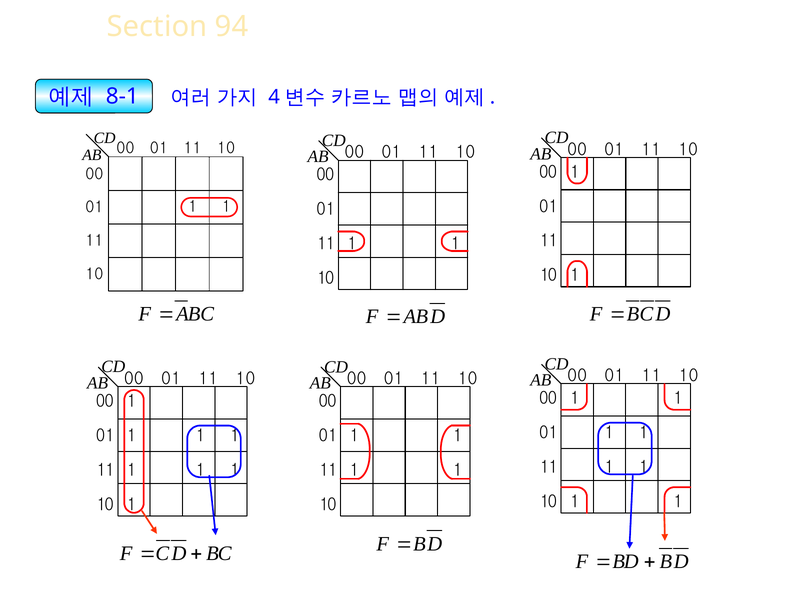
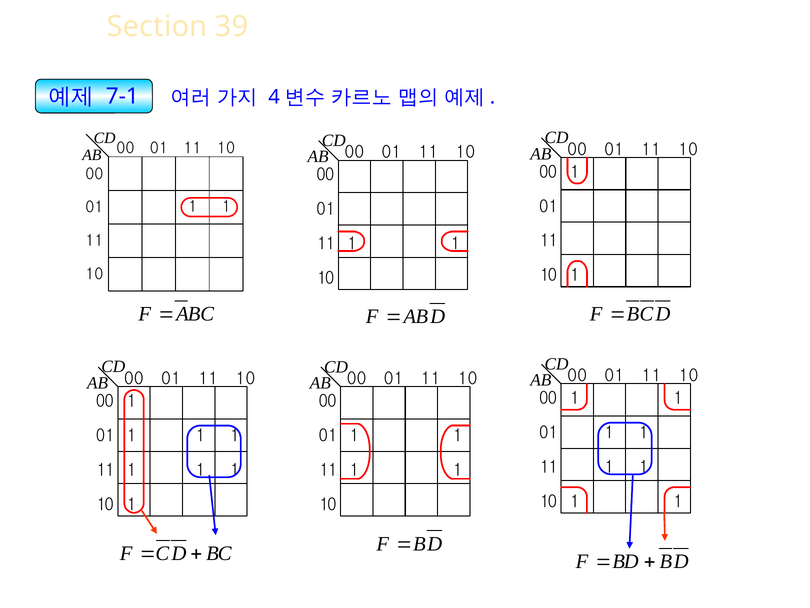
94: 94 -> 39
8-1: 8-1 -> 7-1
